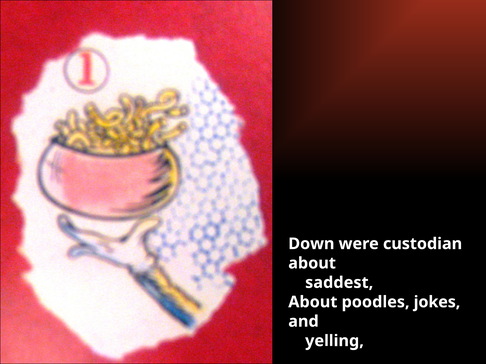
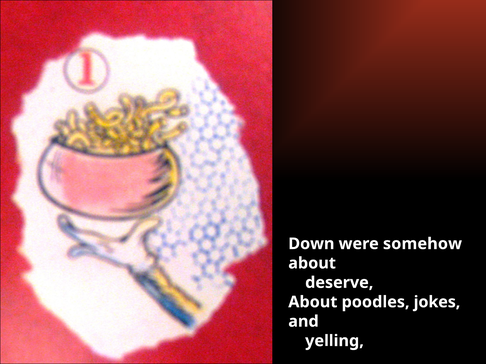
custodian: custodian -> somehow
saddest: saddest -> deserve
